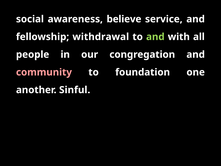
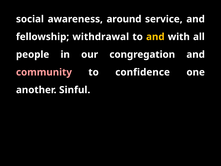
believe: believe -> around
and at (155, 37) colour: light green -> yellow
foundation: foundation -> confidence
